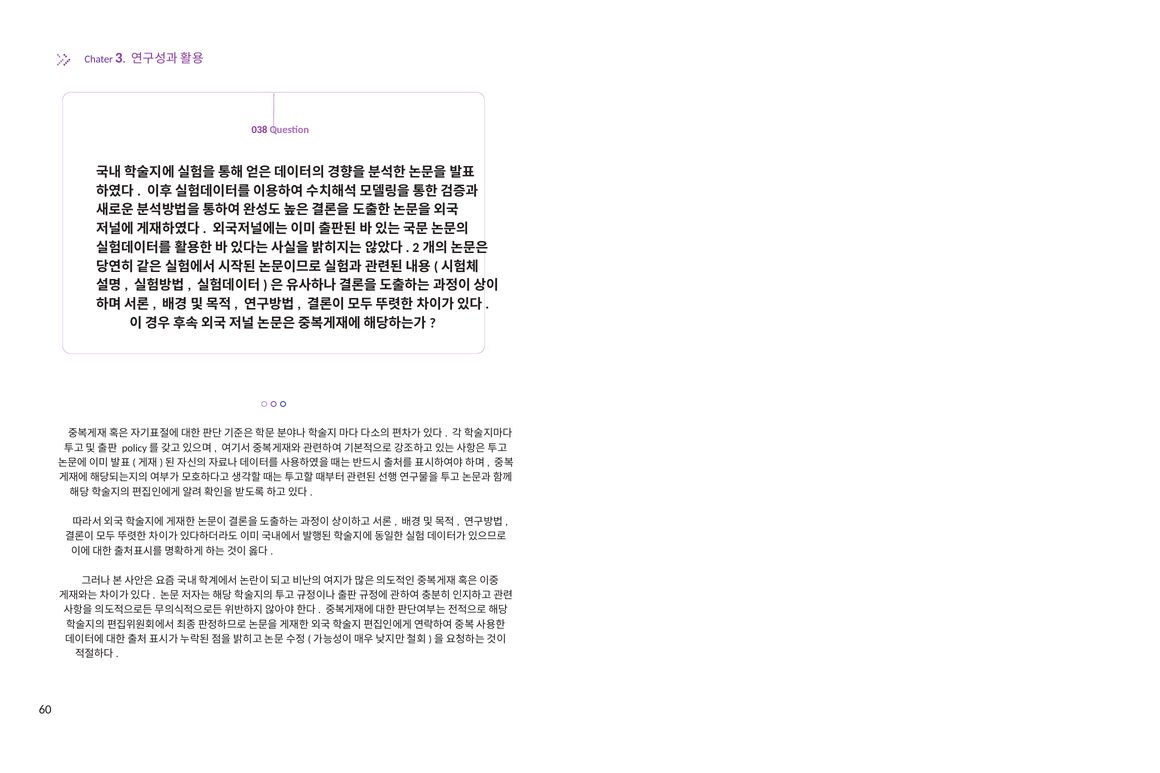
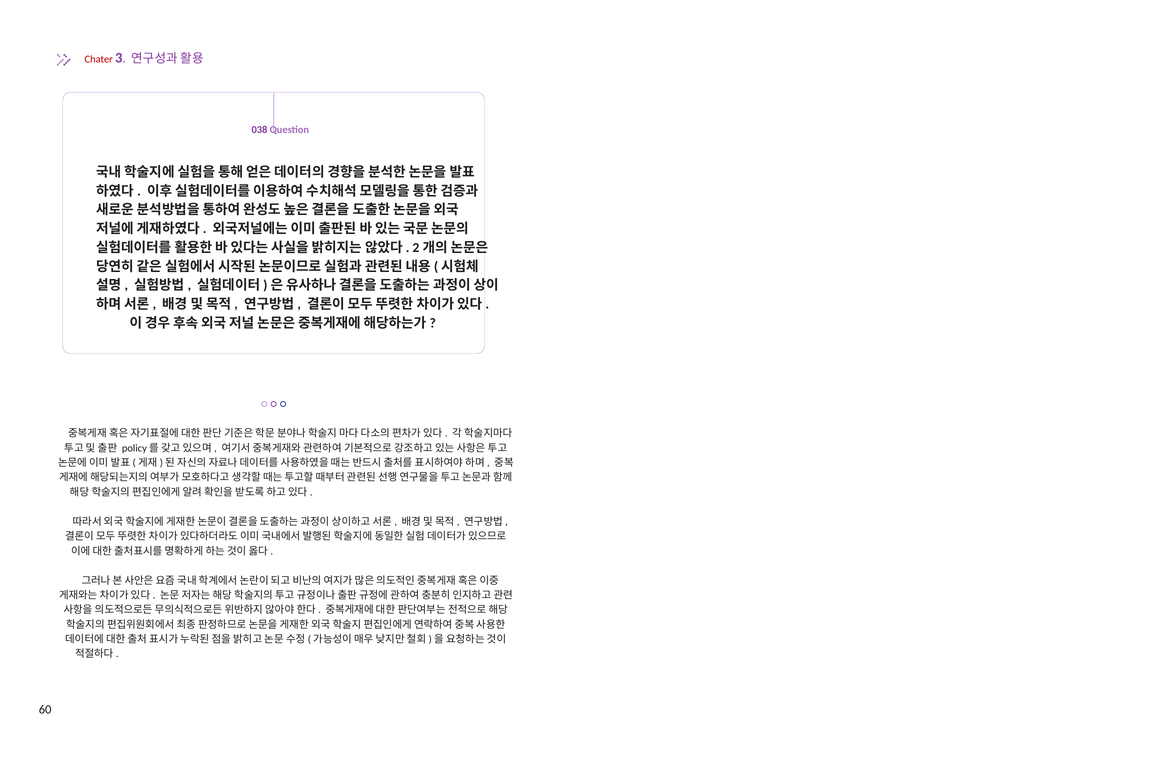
Chater colour: purple -> red
